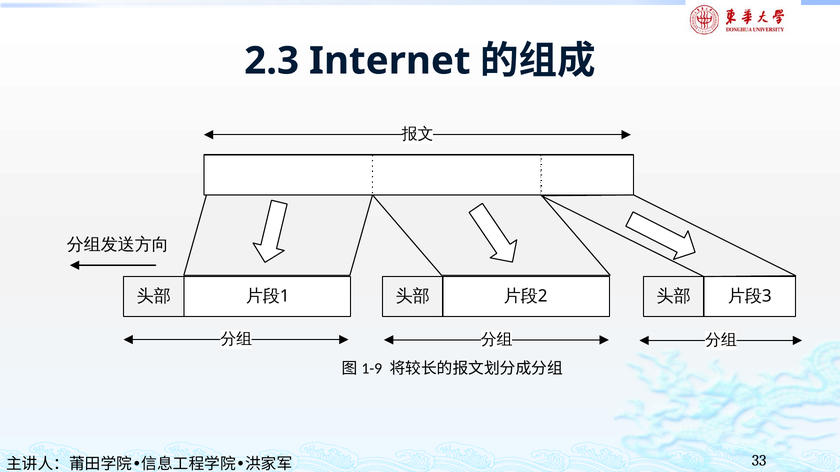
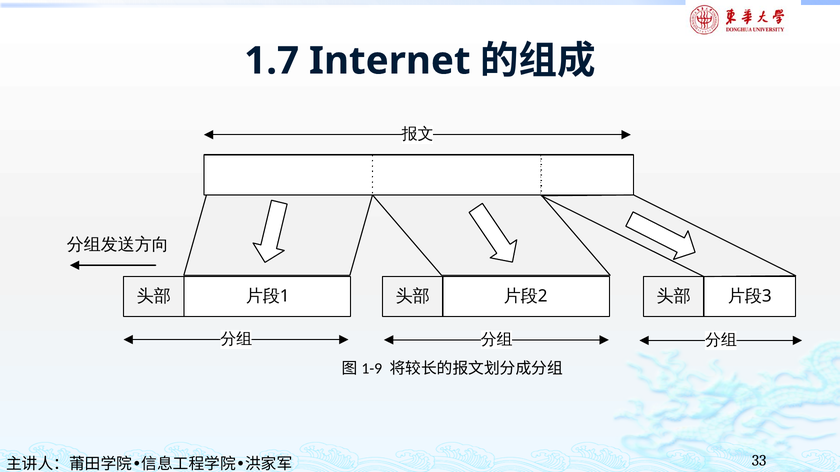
2.3: 2.3 -> 1.7
